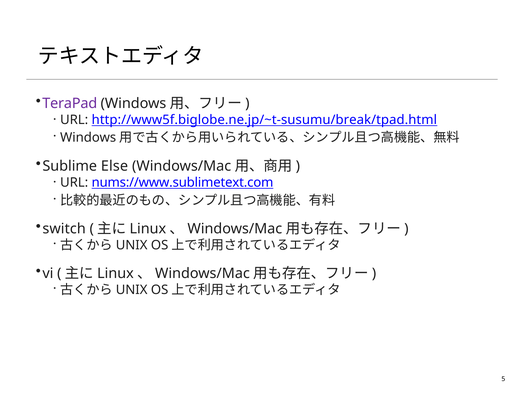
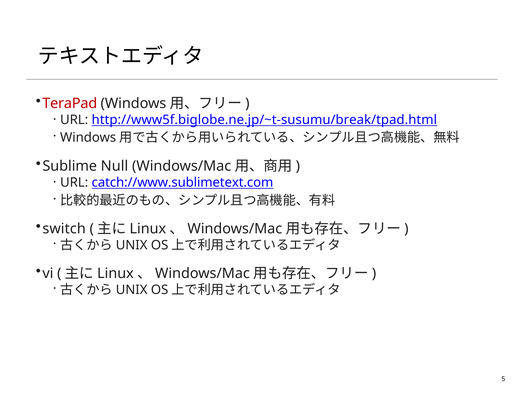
TeraPad colour: purple -> red
Else: Else -> Null
nums://www.sublimetext.com: nums://www.sublimetext.com -> catch://www.sublimetext.com
